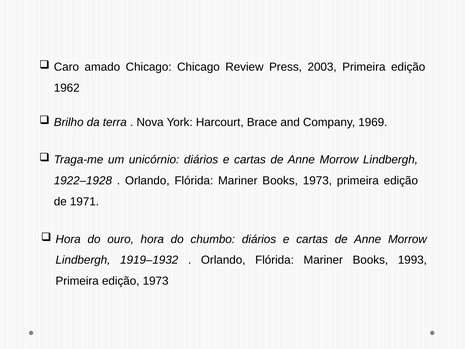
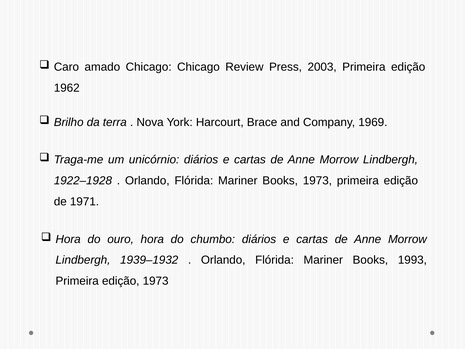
1919–1932: 1919–1932 -> 1939–1932
